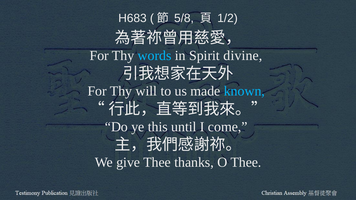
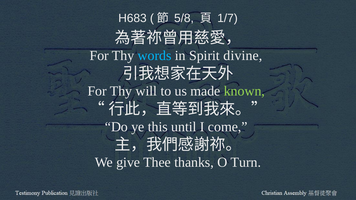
1/2: 1/2 -> 1/7
known colour: light blue -> light green
O Thee: Thee -> Turn
